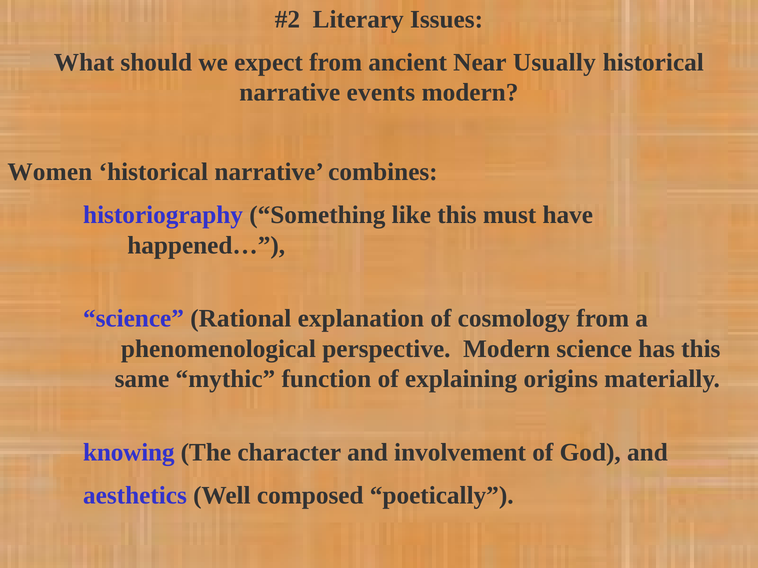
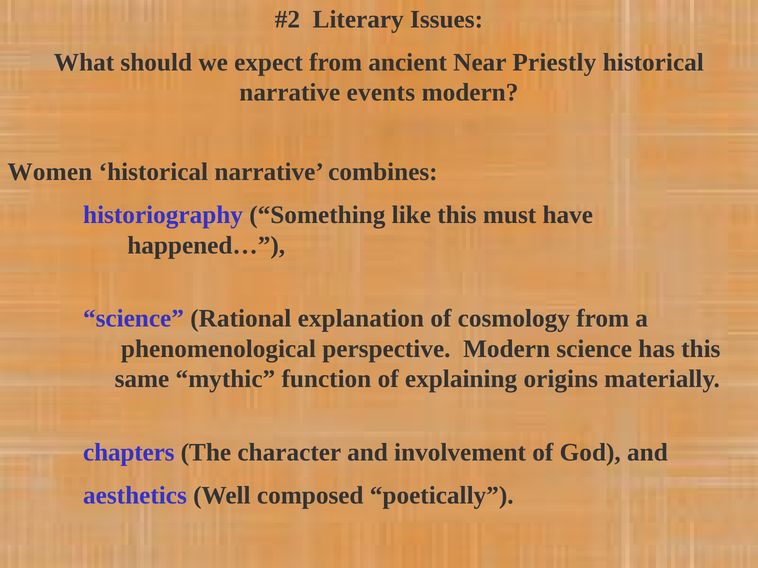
Usually: Usually -> Priestly
knowing: knowing -> chapters
